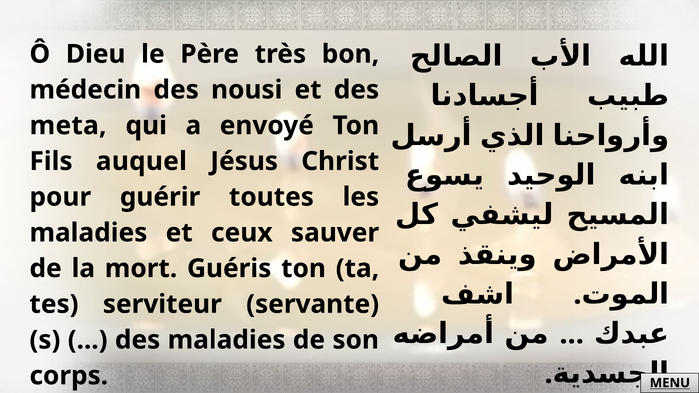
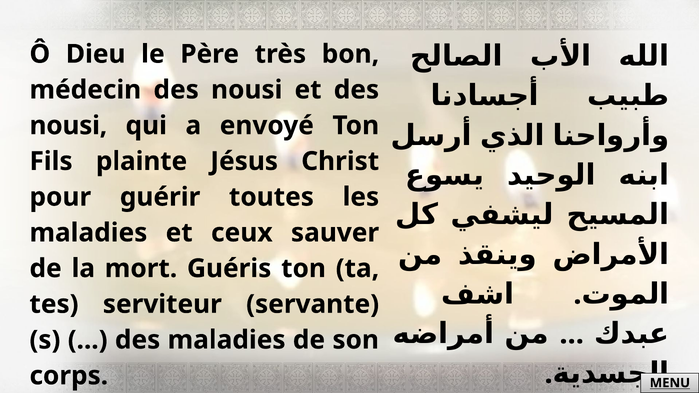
meta at (68, 126): meta -> nousi
auquel: auquel -> plainte
